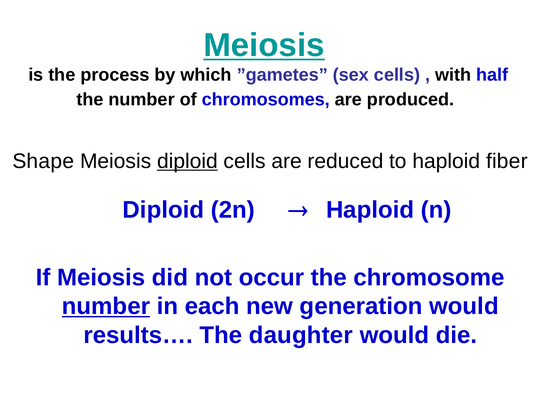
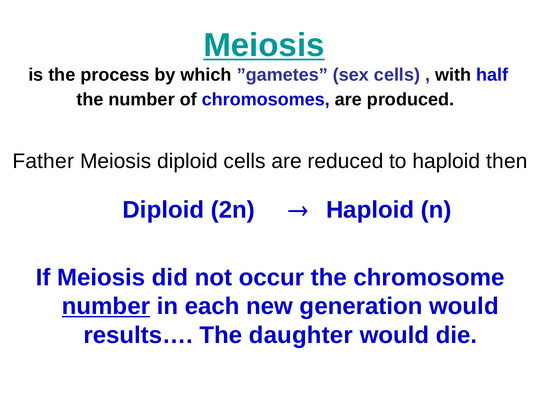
Shape: Shape -> Father
diploid at (187, 161) underline: present -> none
fiber: fiber -> then
